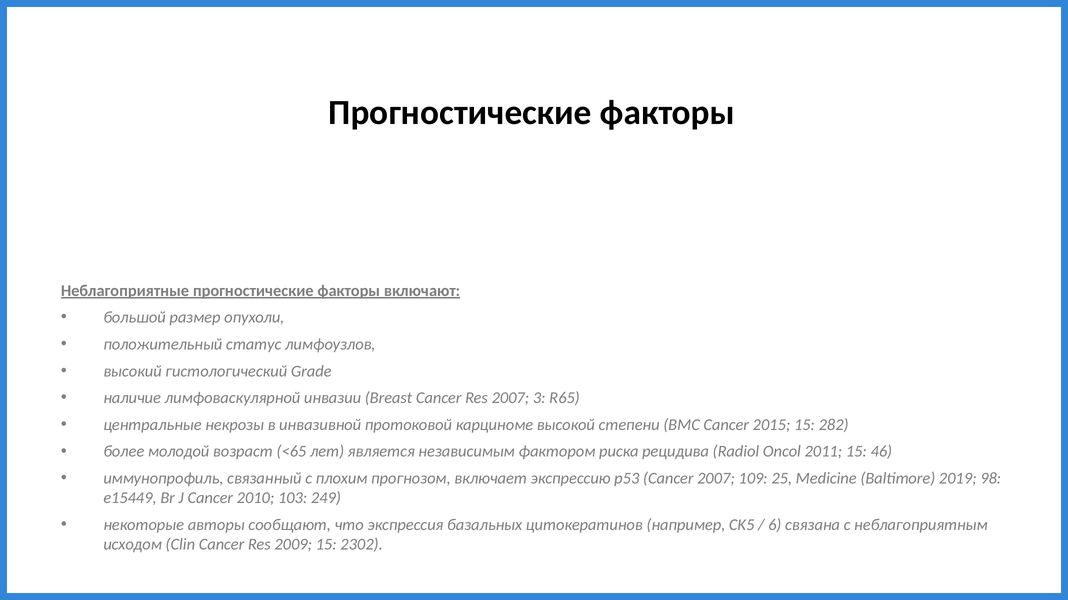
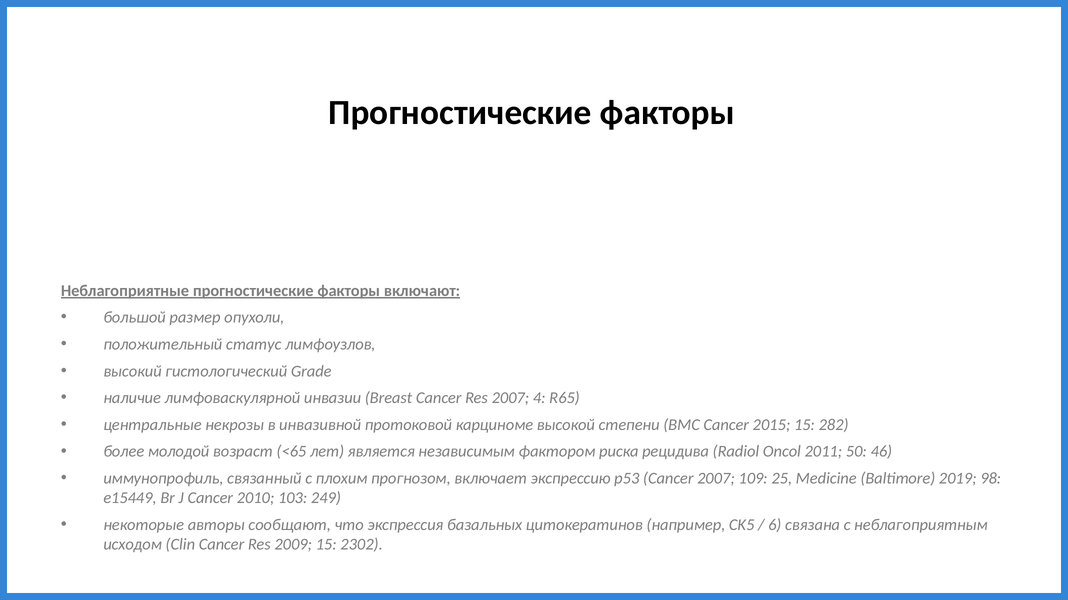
3: 3 -> 4
2011 15: 15 -> 50
